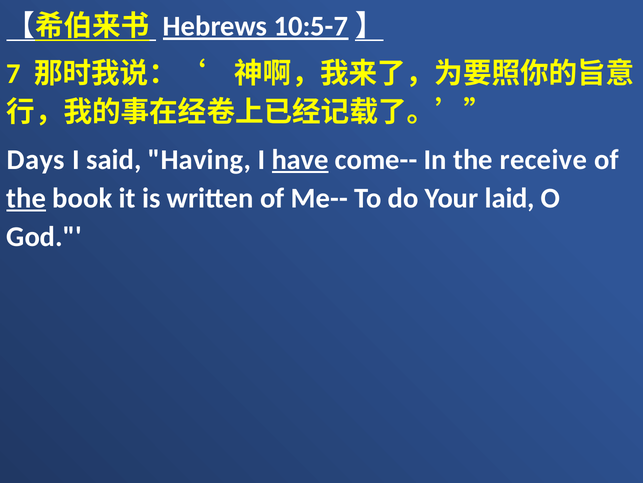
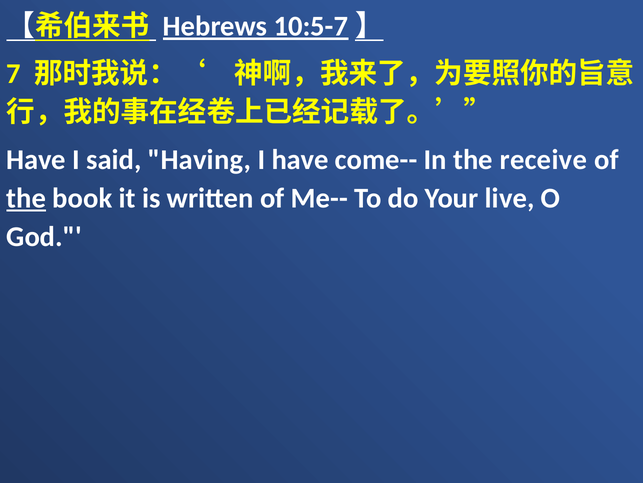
Days at (36, 160): Days -> Have
have at (300, 160) underline: present -> none
laid: laid -> live
